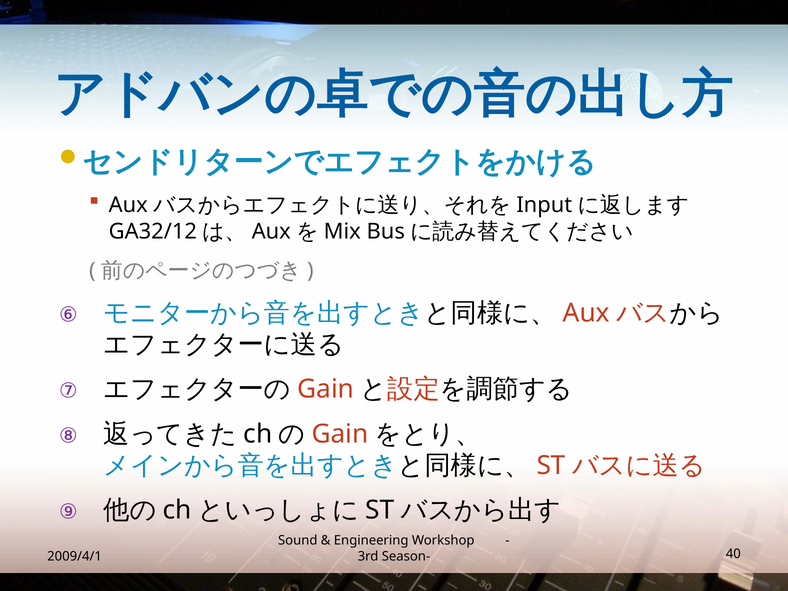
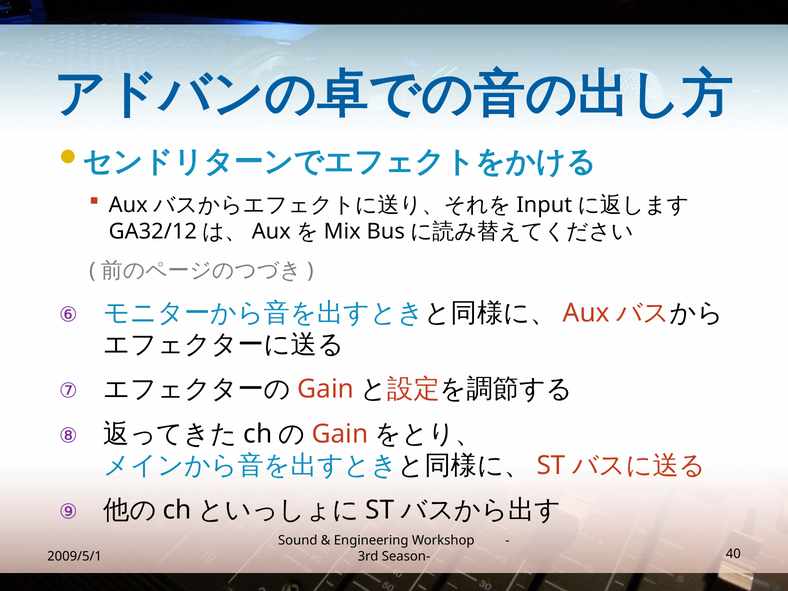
2009/4/1: 2009/4/1 -> 2009/5/1
